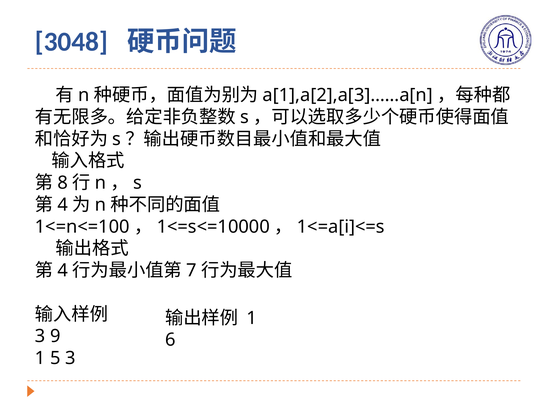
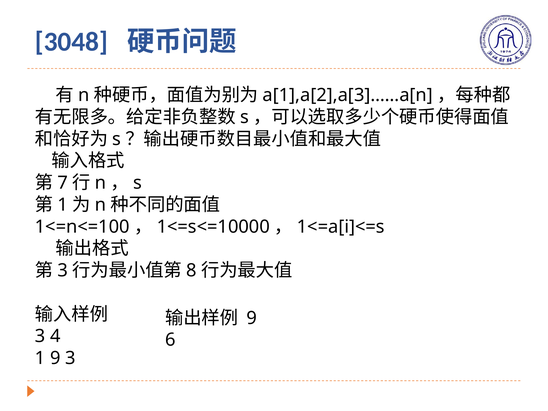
8: 8 -> 7
4 at (63, 205): 4 -> 1
4 at (63, 270): 4 -> 3
7: 7 -> 8
1 at (252, 318): 1 -> 9
9: 9 -> 4
1 5: 5 -> 9
